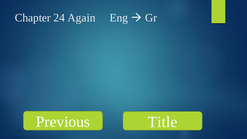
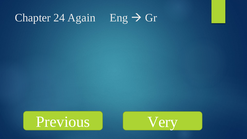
Title: Title -> Very
